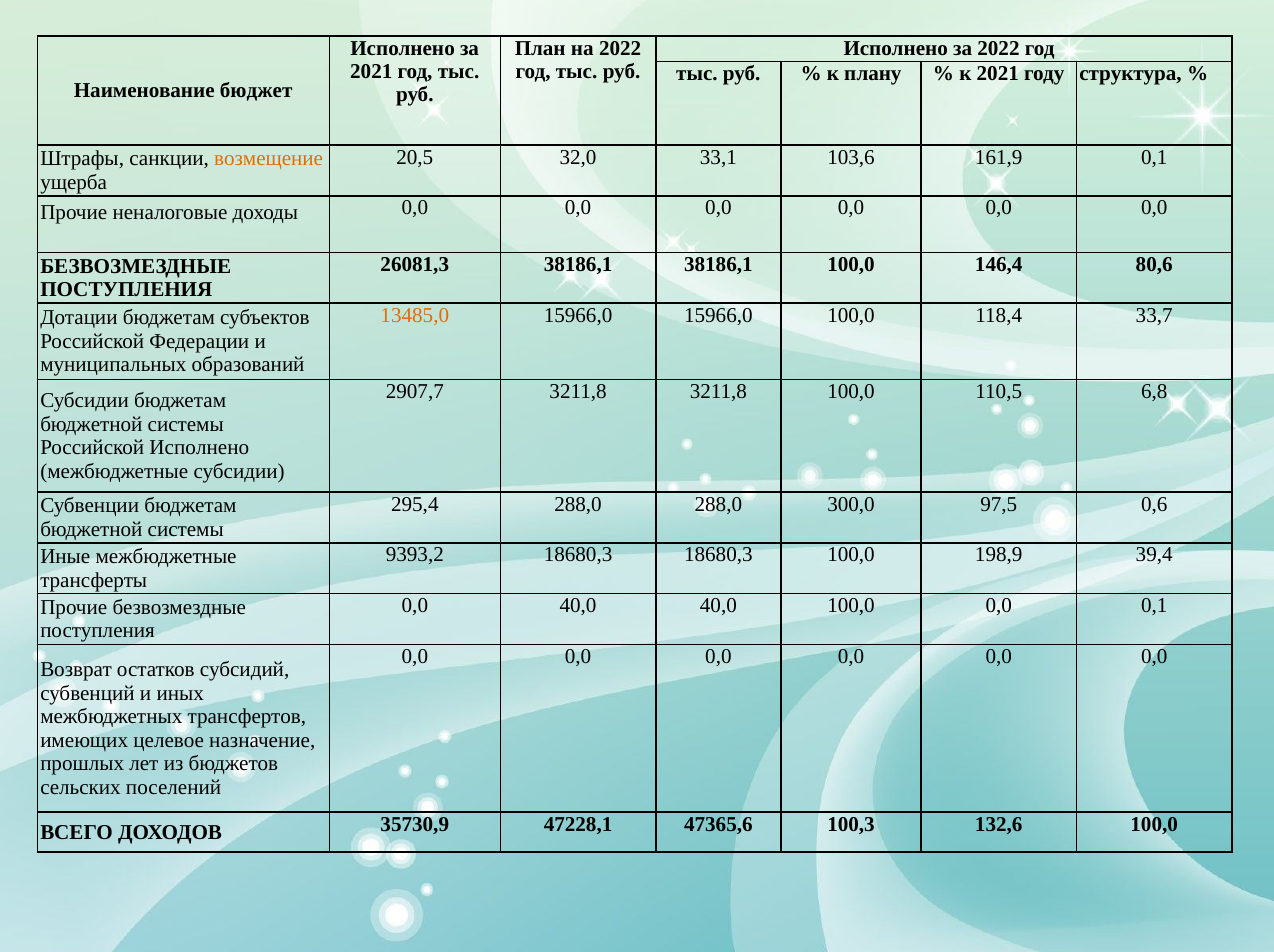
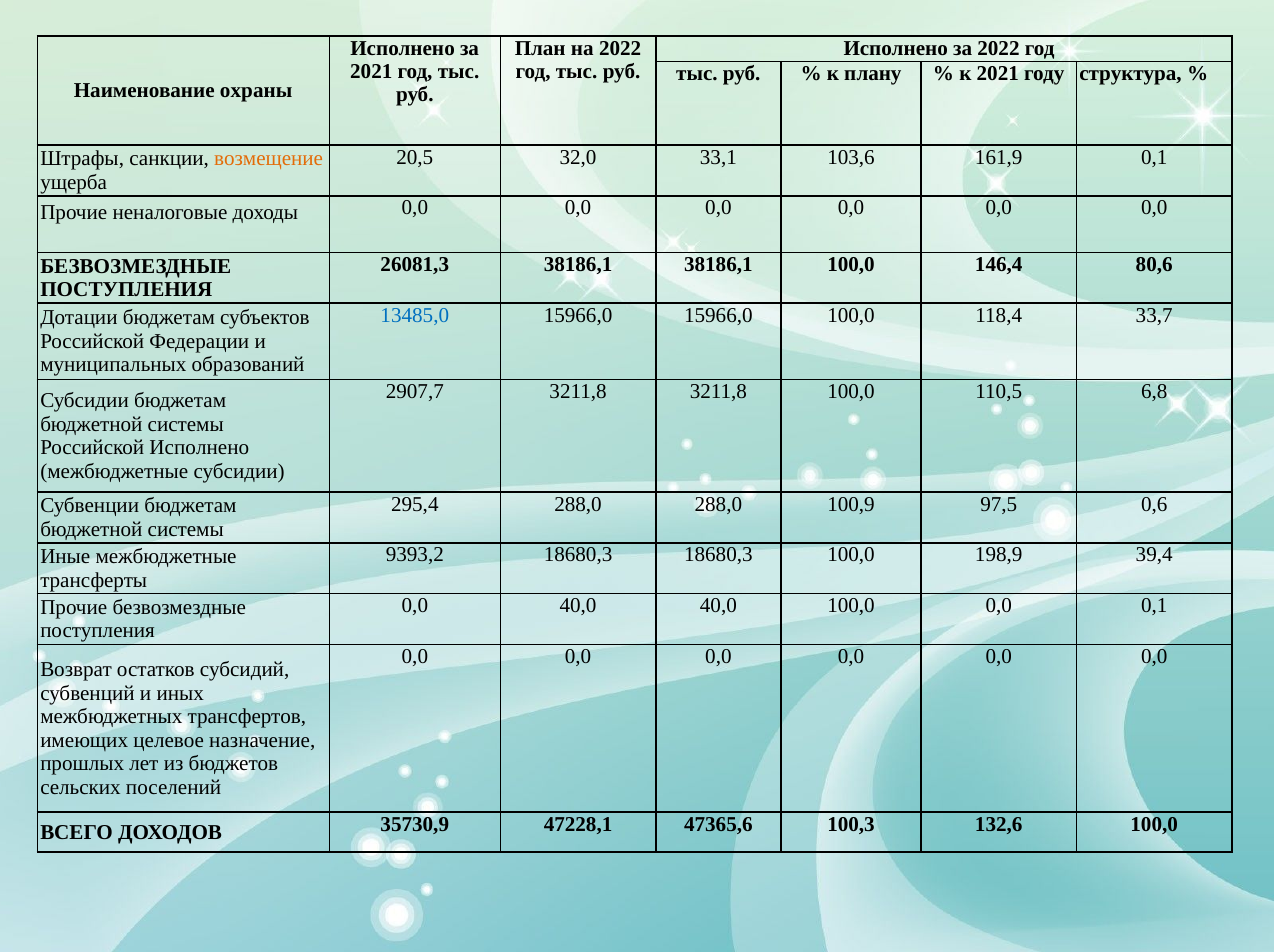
бюджет: бюджет -> охраны
13485,0 colour: orange -> blue
300,0: 300,0 -> 100,9
